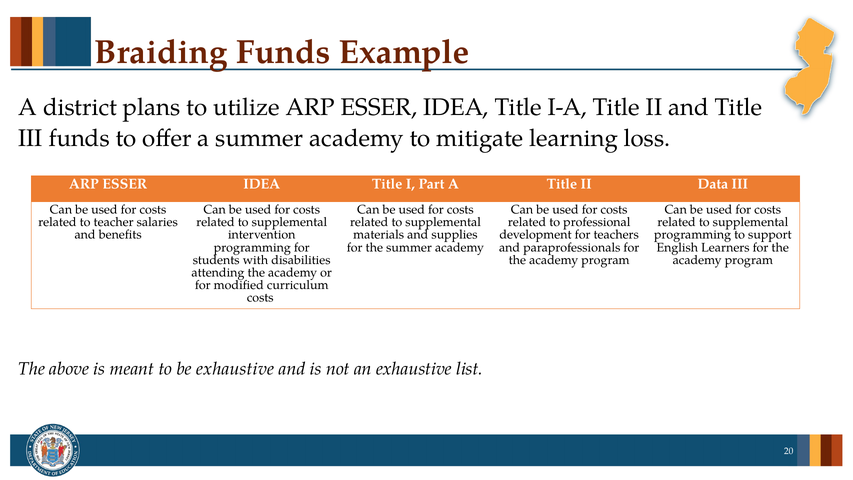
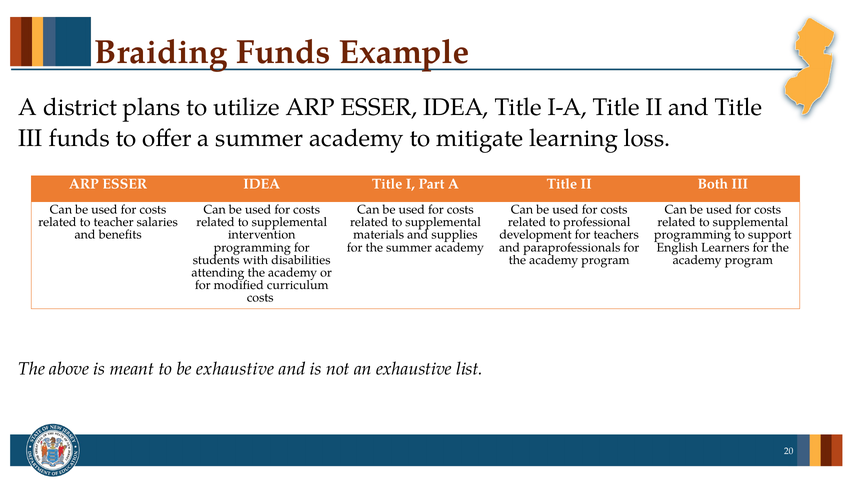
Data: Data -> Both
